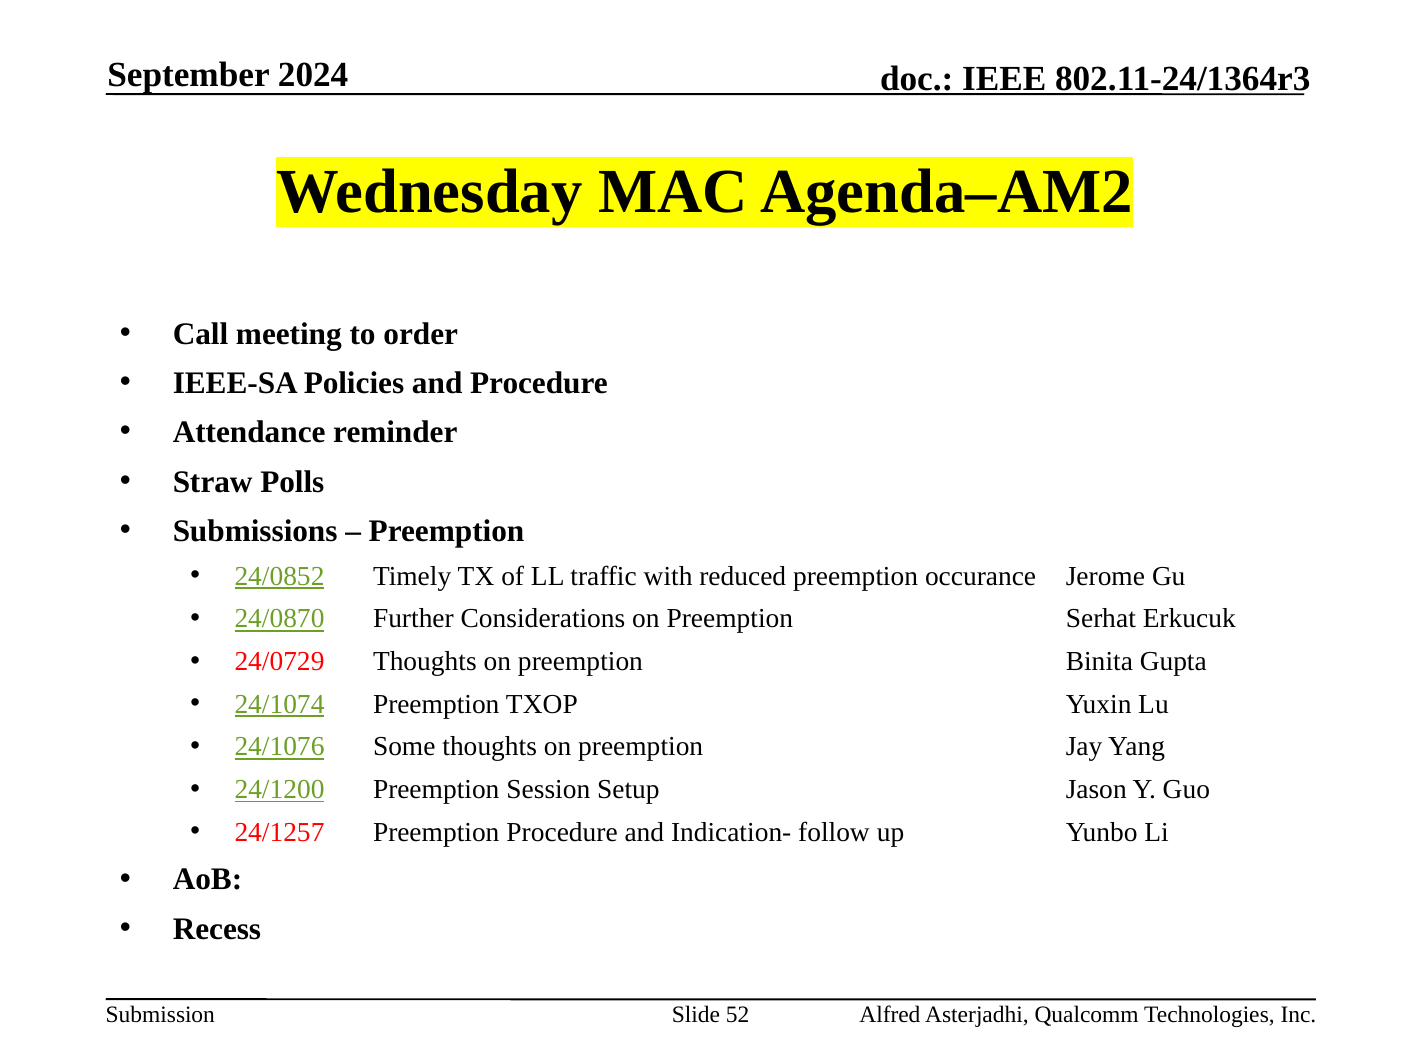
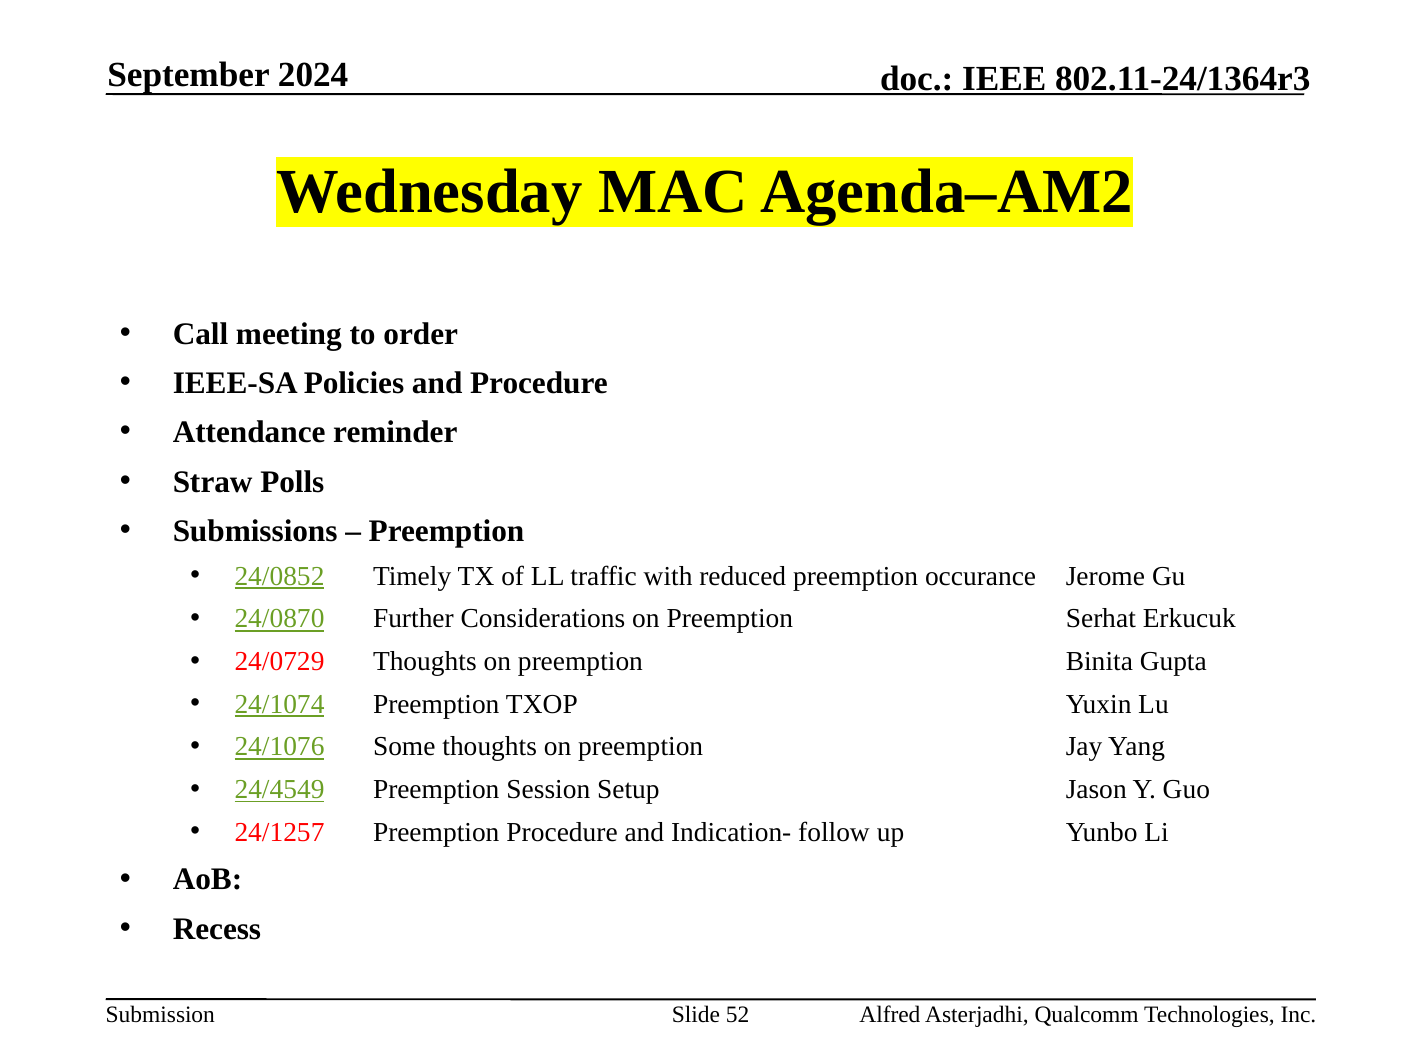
24/1200: 24/1200 -> 24/4549
